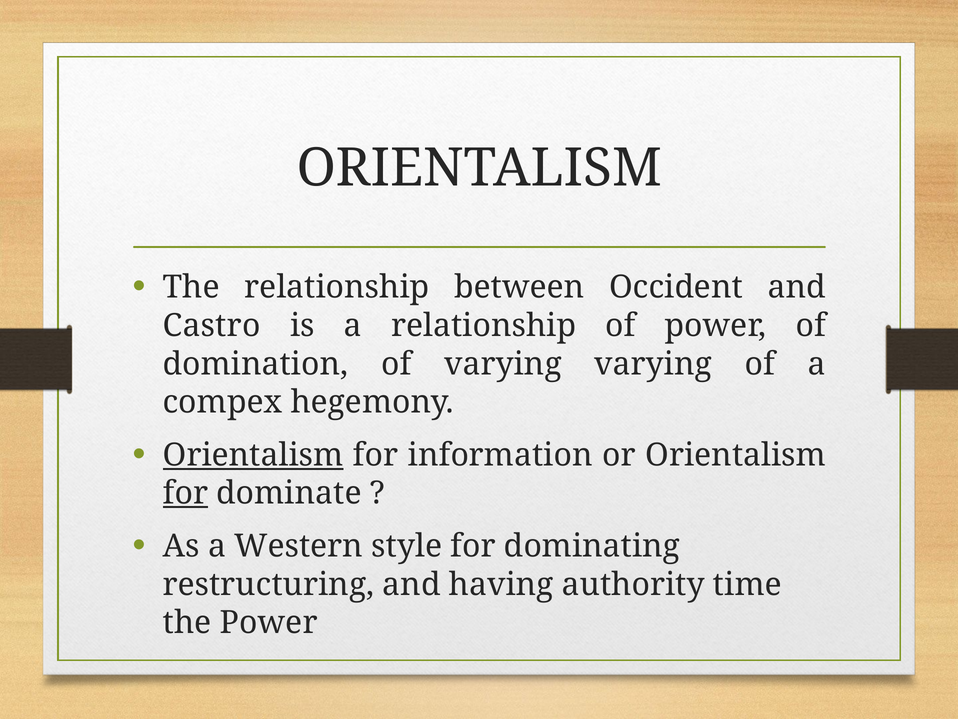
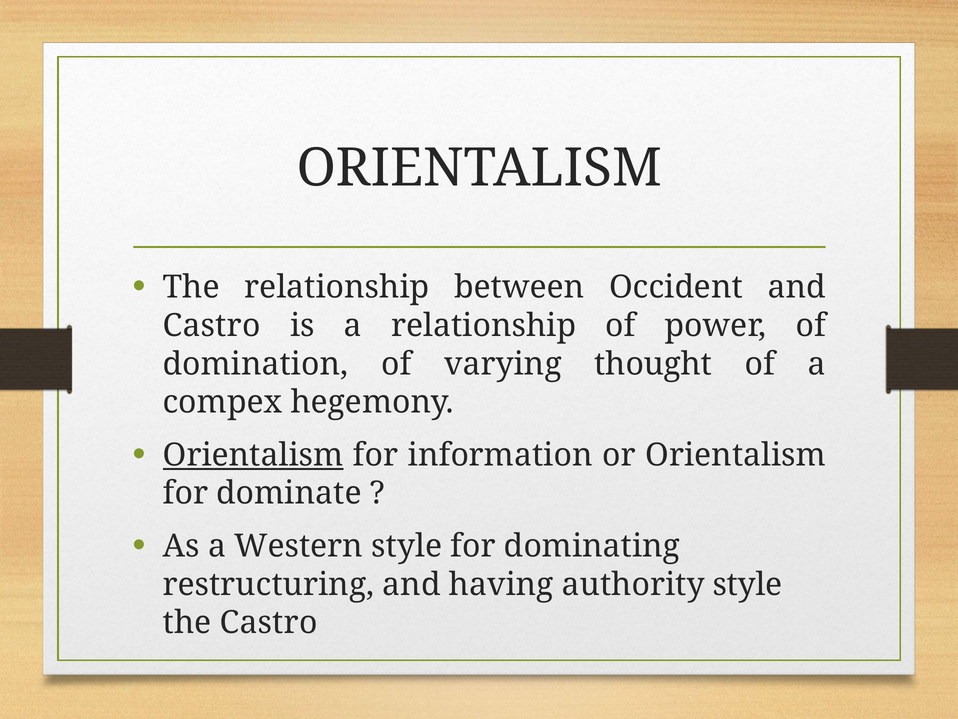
varying varying: varying -> thought
for at (185, 493) underline: present -> none
authority time: time -> style
the Power: Power -> Castro
